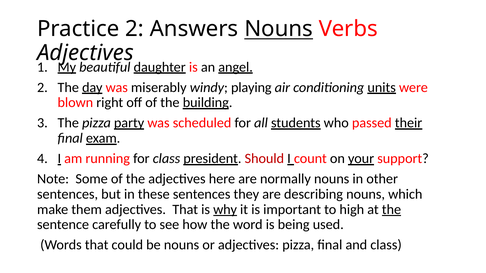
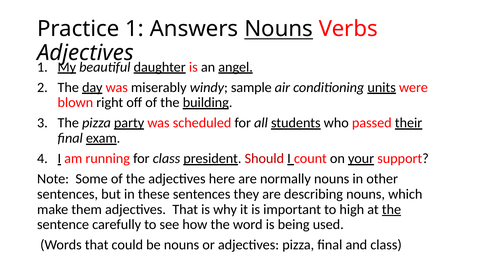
Practice 2: 2 -> 1
playing: playing -> sample
why underline: present -> none
